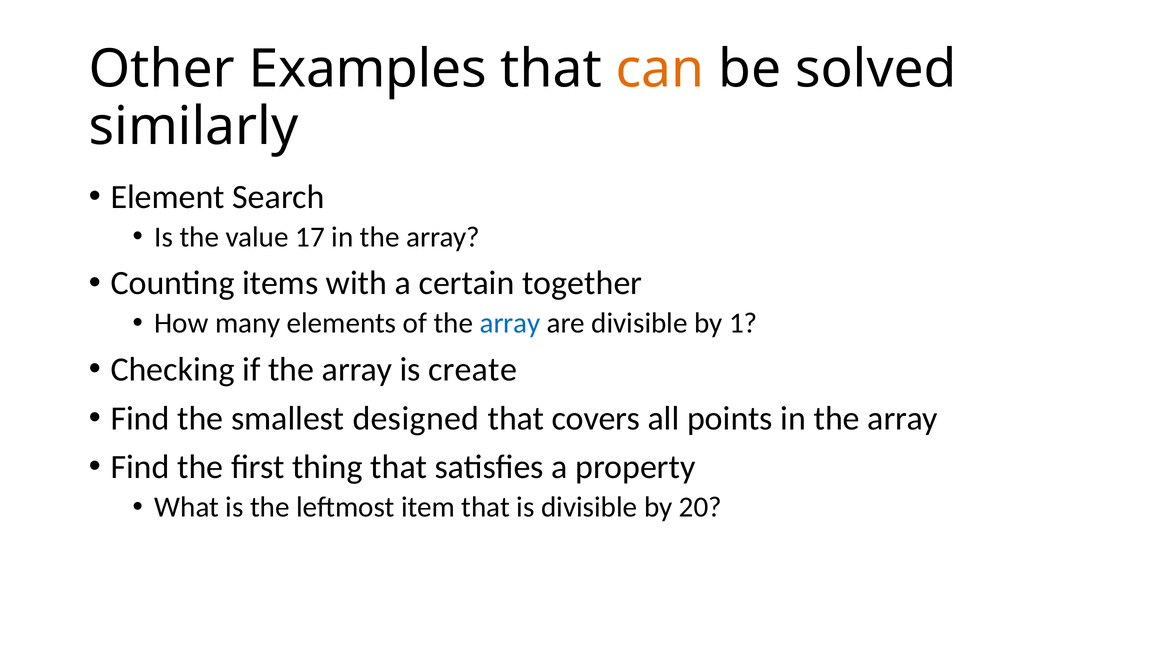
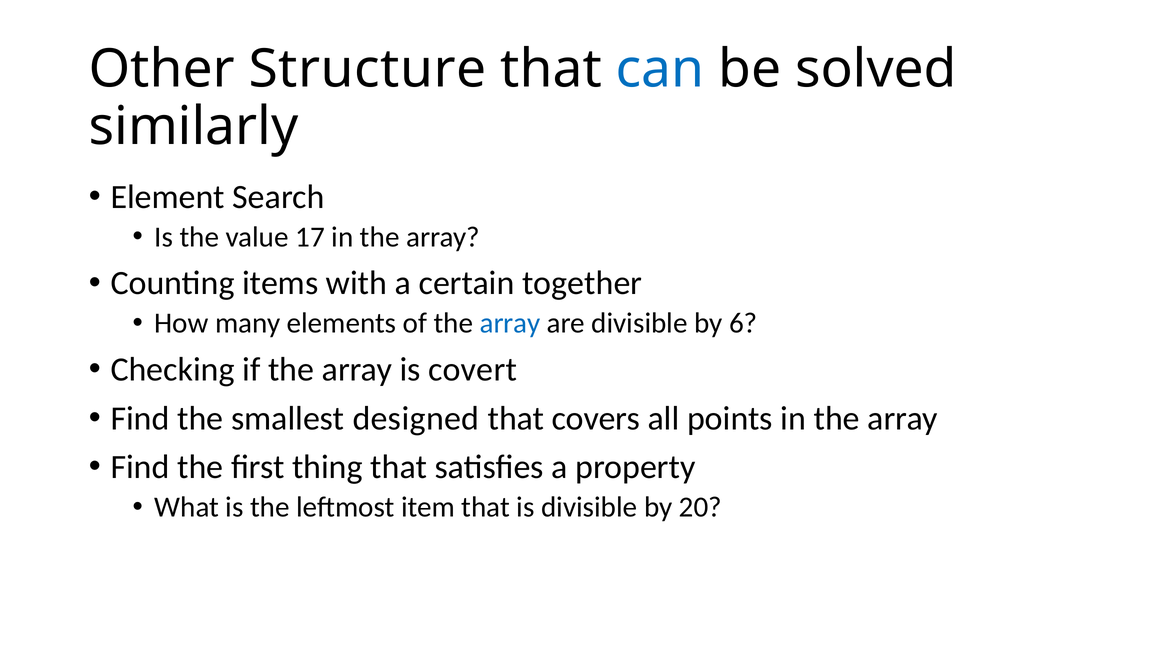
Examples: Examples -> Structure
can colour: orange -> blue
1: 1 -> 6
create: create -> covert
